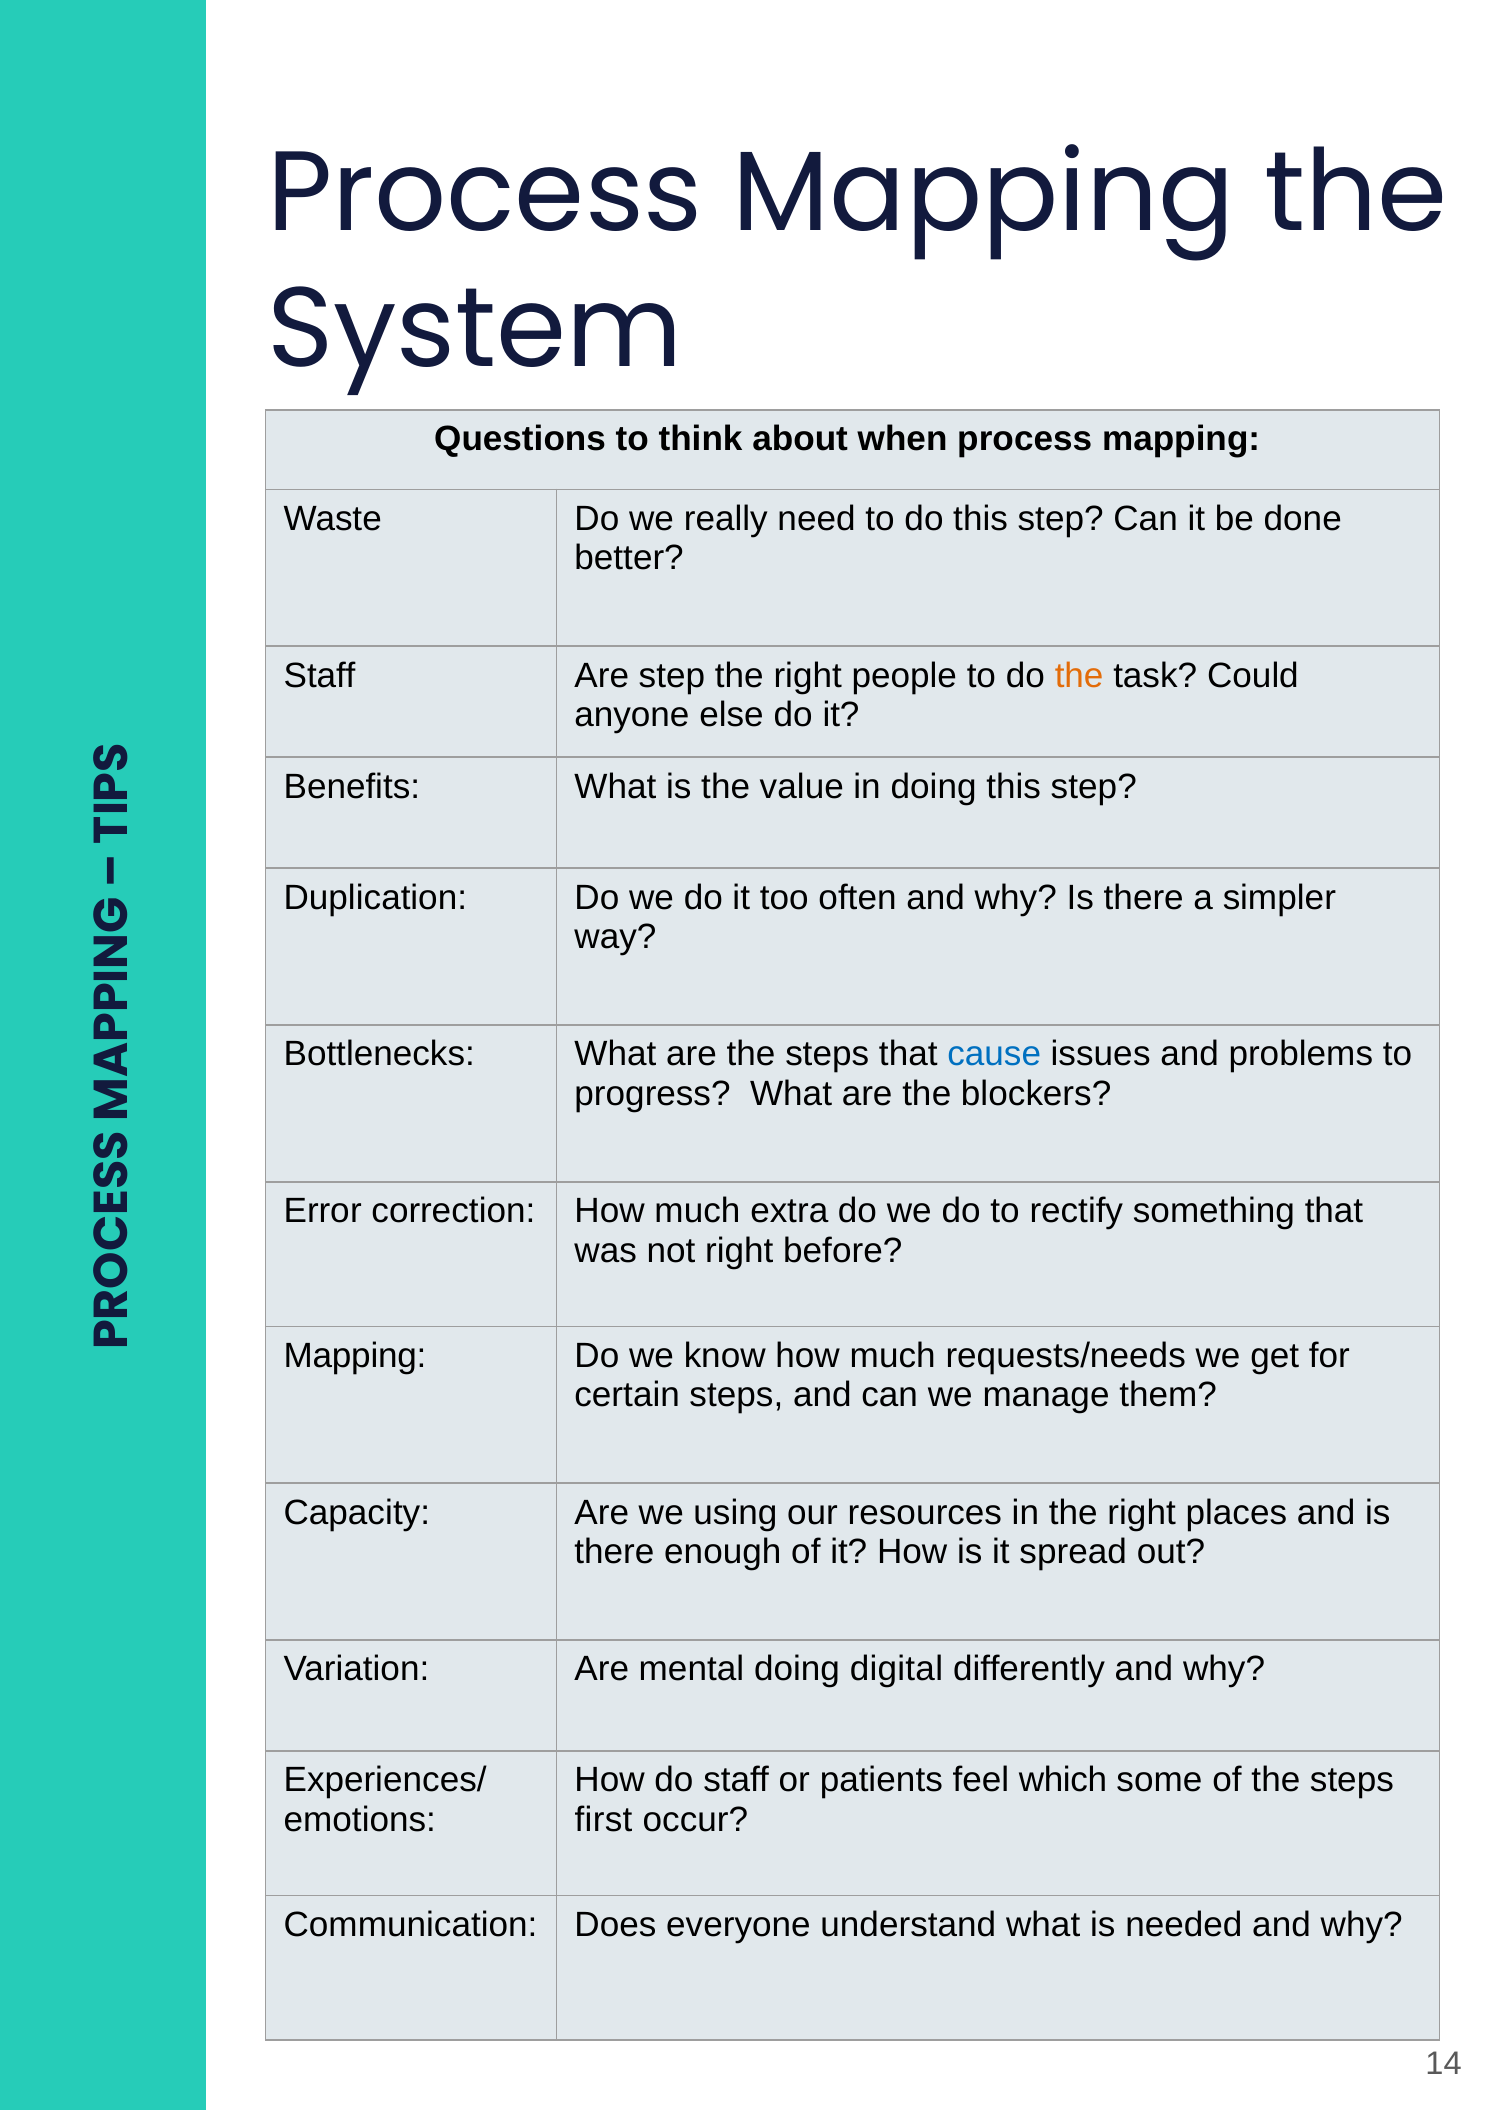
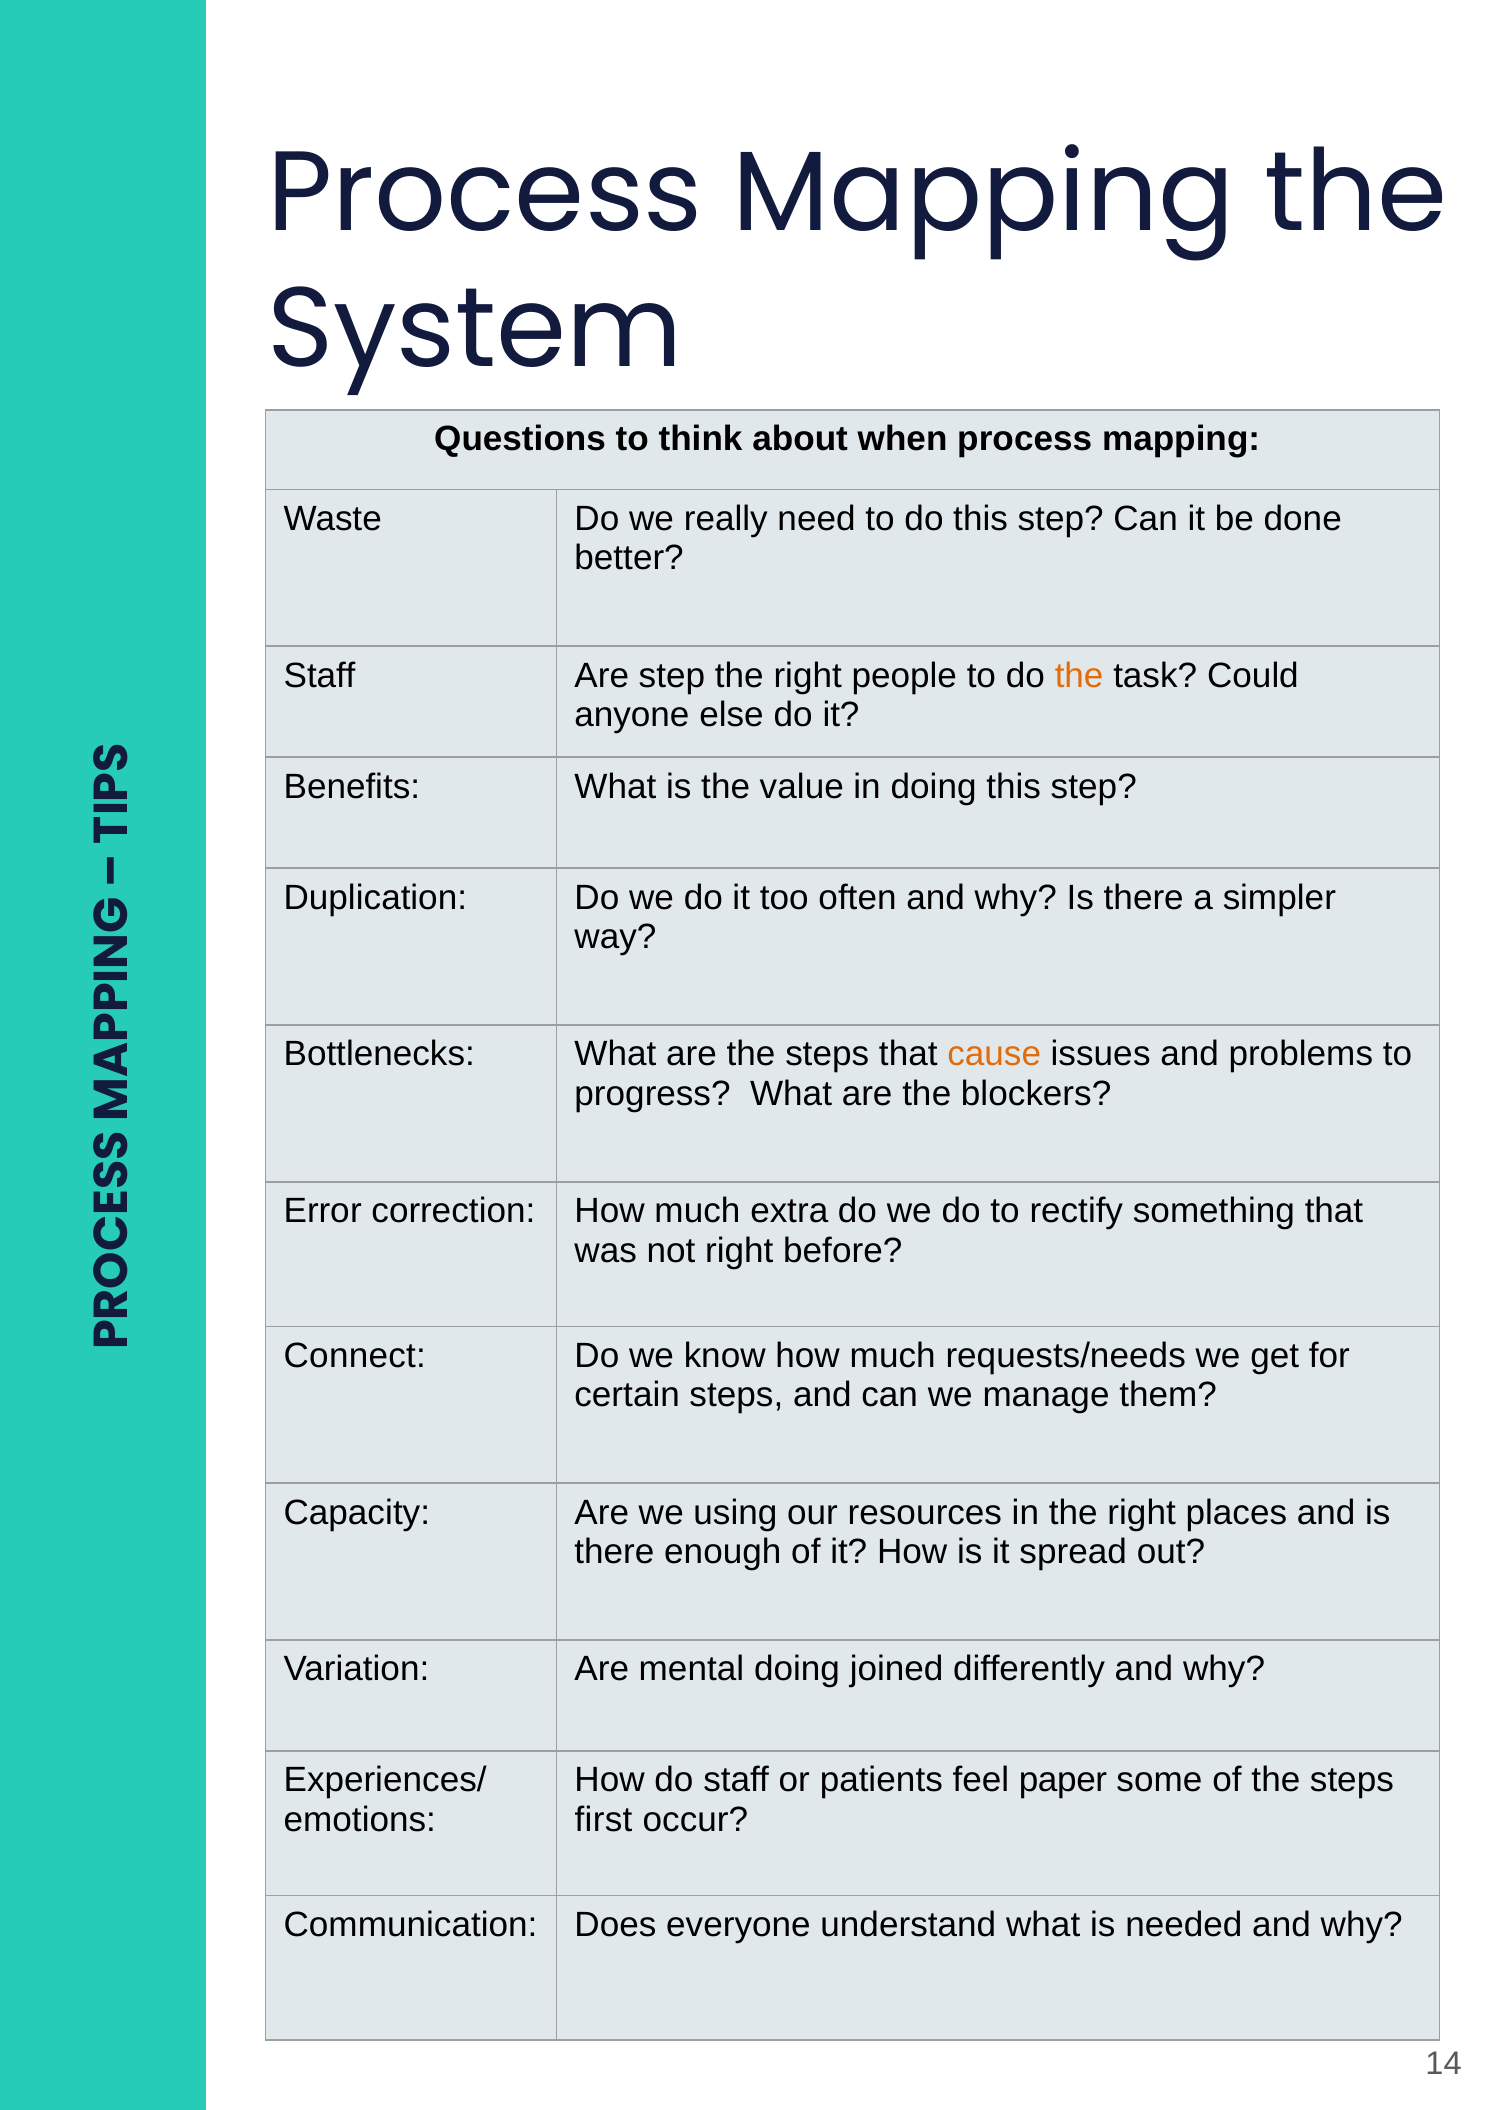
cause colour: blue -> orange
Mapping at (355, 1356): Mapping -> Connect
digital: digital -> joined
which: which -> paper
